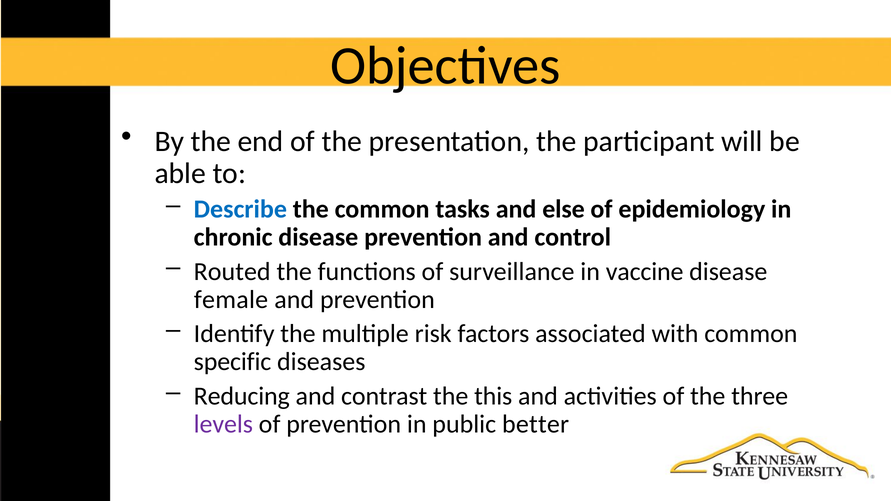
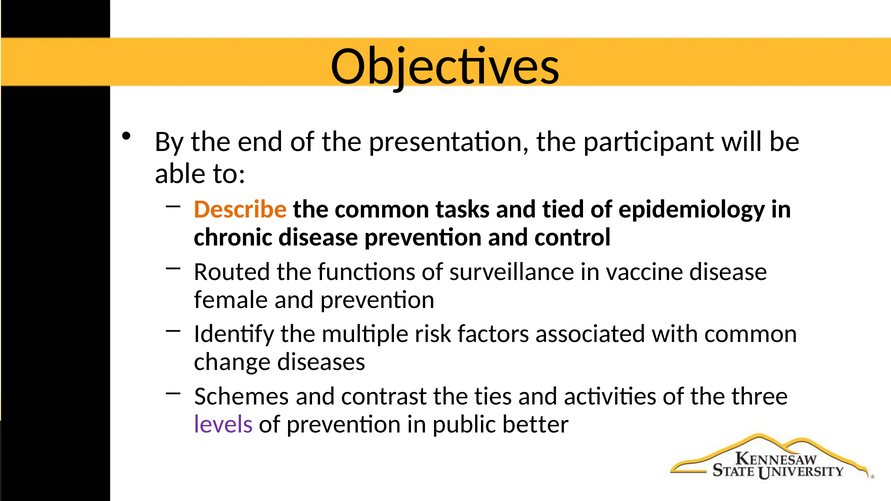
Describe colour: blue -> orange
else: else -> tied
specific: specific -> change
Reducing: Reducing -> Schemes
this: this -> ties
